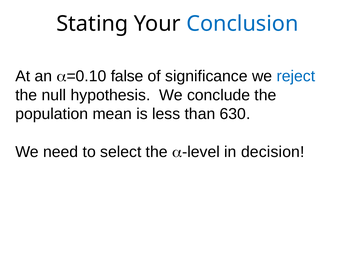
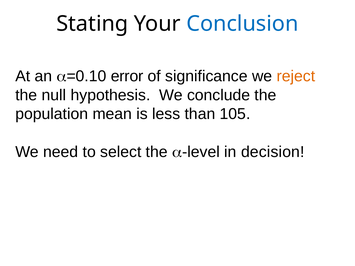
false: false -> error
reject colour: blue -> orange
630: 630 -> 105
